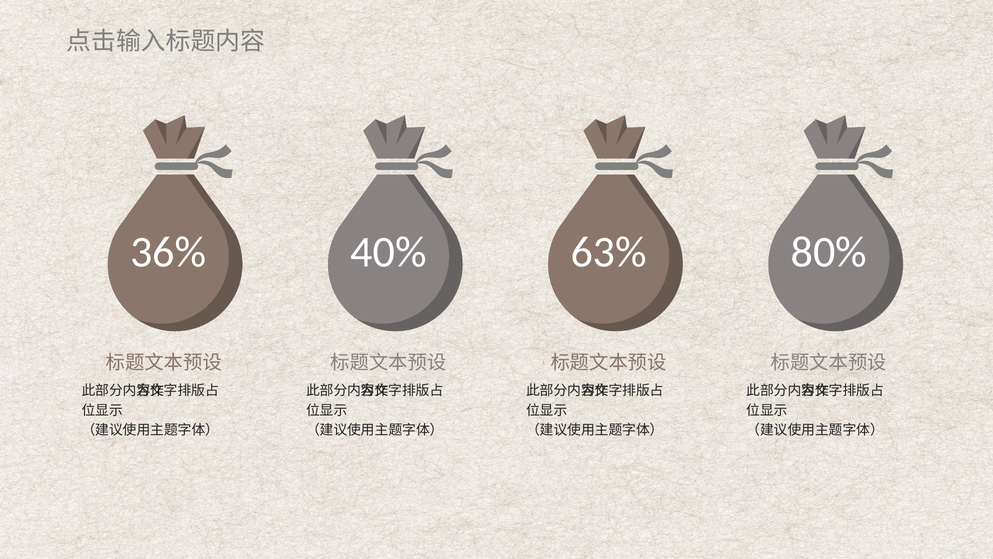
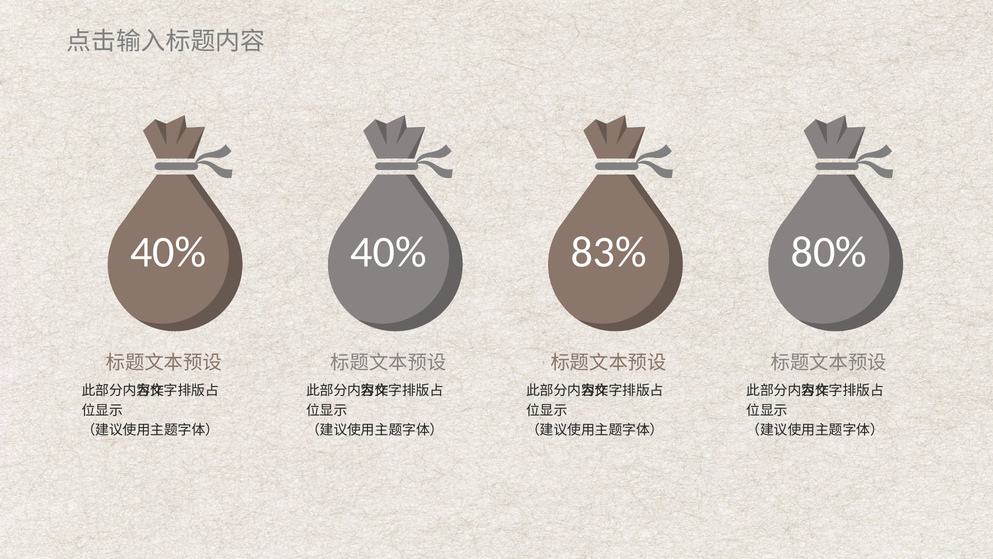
36% at (168, 252): 36% -> 40%
63%: 63% -> 83%
